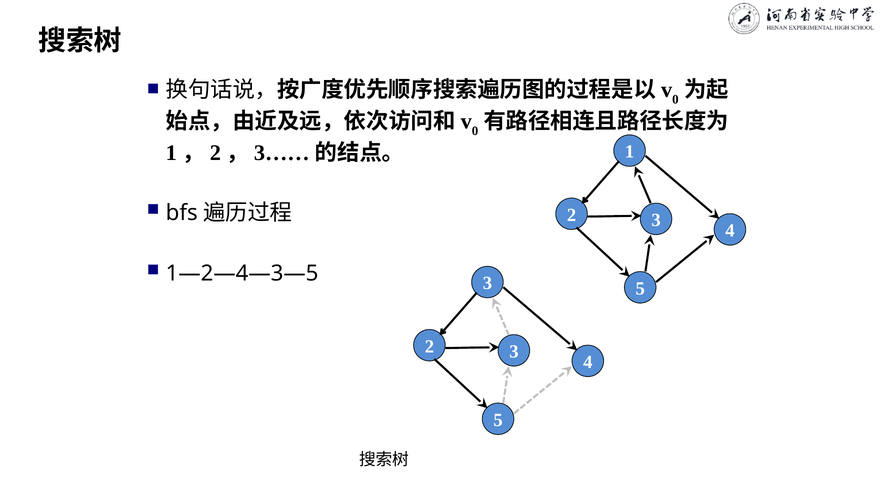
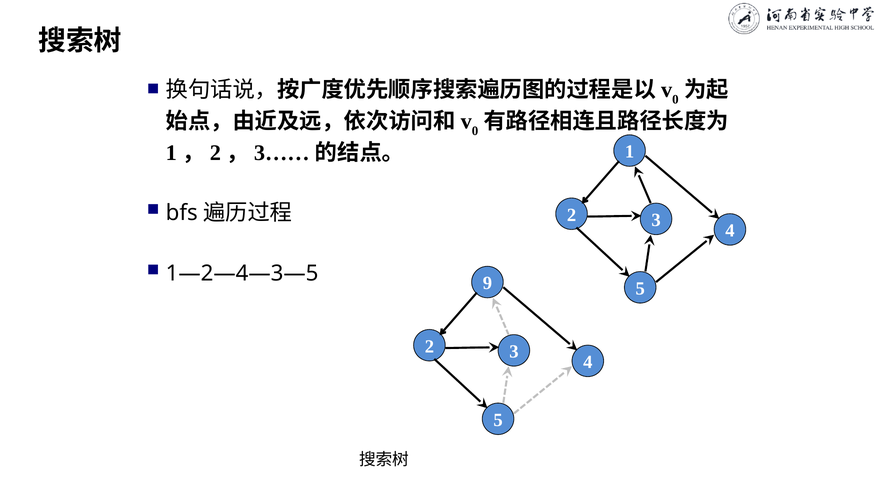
1—2—4—3—5 3: 3 -> 9
